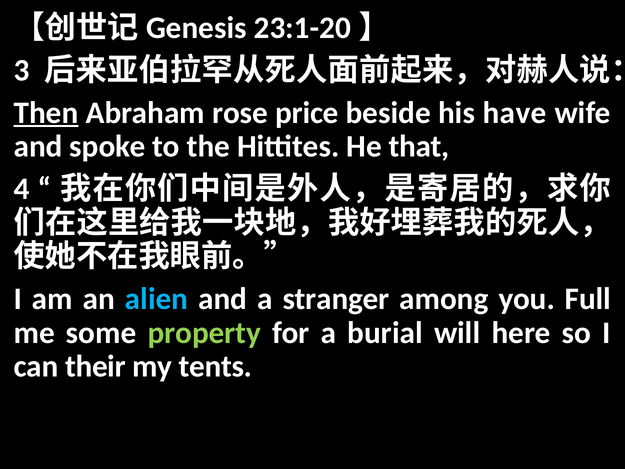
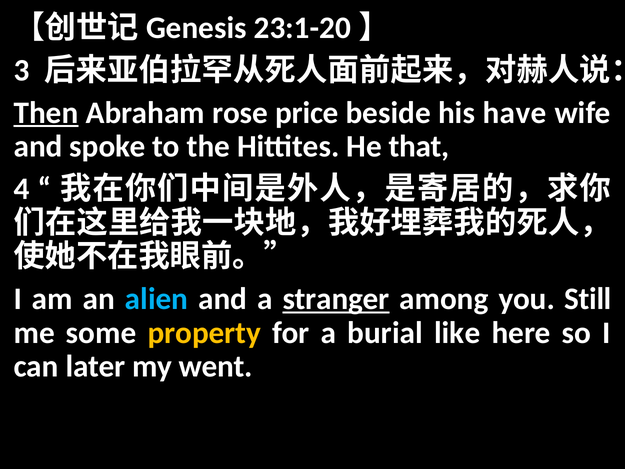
stranger underline: none -> present
Full: Full -> Still
property colour: light green -> yellow
will: will -> like
their: their -> later
tents: tents -> went
